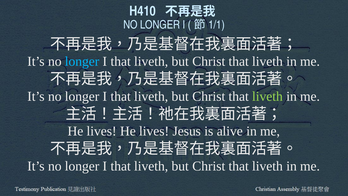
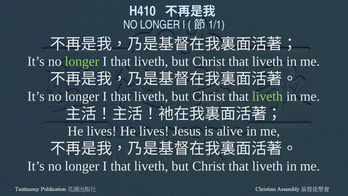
longer at (82, 61) colour: light blue -> light green
